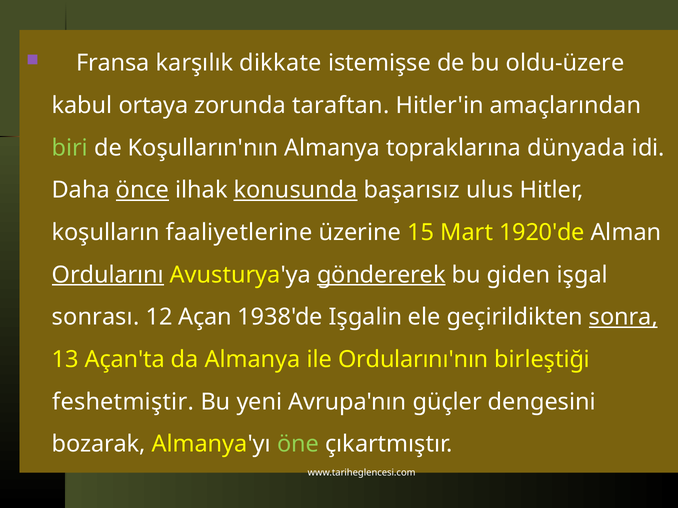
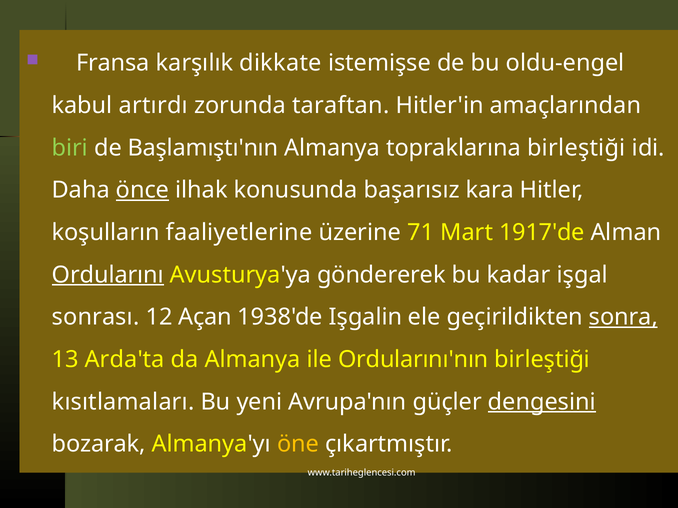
oldu-üzere: oldu-üzere -> oldu-engel
ortaya: ortaya -> artırdı
Koşulların'nın: Koşulların'nın -> Başlamıştı'nın
topraklarına dünyada: dünyada -> birleştiği
konusunda underline: present -> none
ulus: ulus -> kara
15: 15 -> 71
1920'de: 1920'de -> 1917'de
göndererek underline: present -> none
giden: giden -> kadar
Açan'ta: Açan'ta -> Arda'ta
feshetmiştir: feshetmiştir -> kısıtlamaları
dengesini underline: none -> present
öne colour: light green -> yellow
